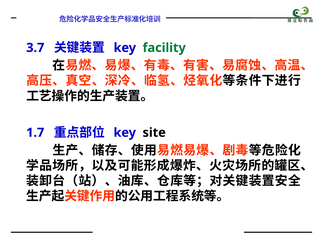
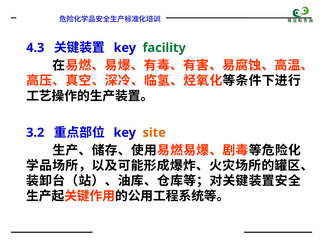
3.7: 3.7 -> 4.3
1.7: 1.7 -> 3.2
site colour: black -> orange
